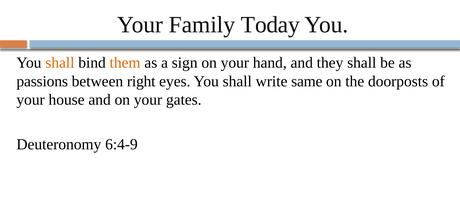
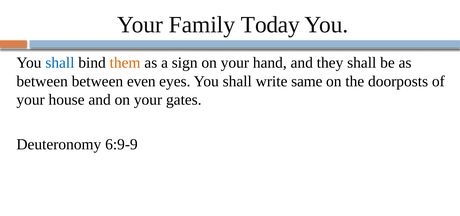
shall at (60, 63) colour: orange -> blue
passions at (42, 81): passions -> between
right: right -> even
6:4-9: 6:4-9 -> 6:9-9
